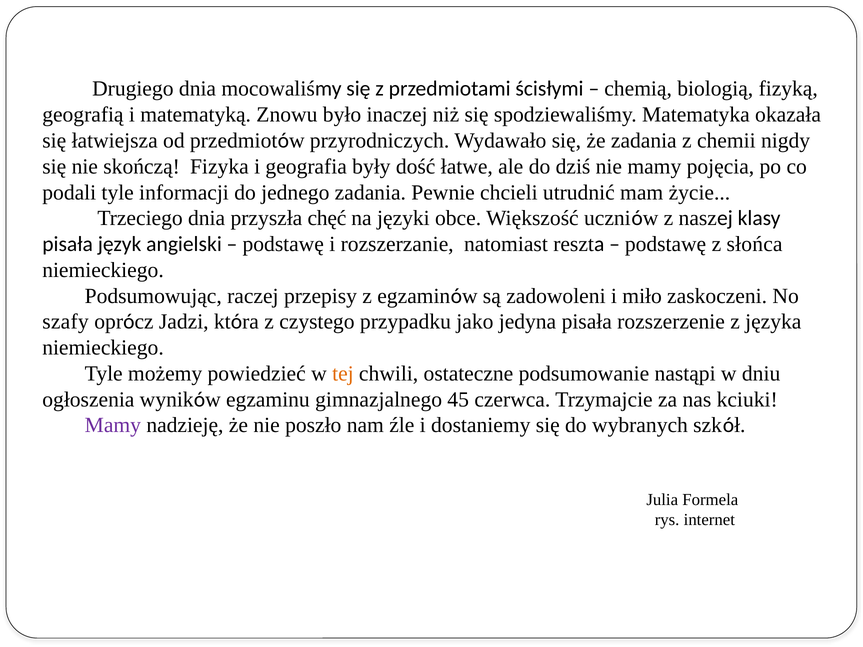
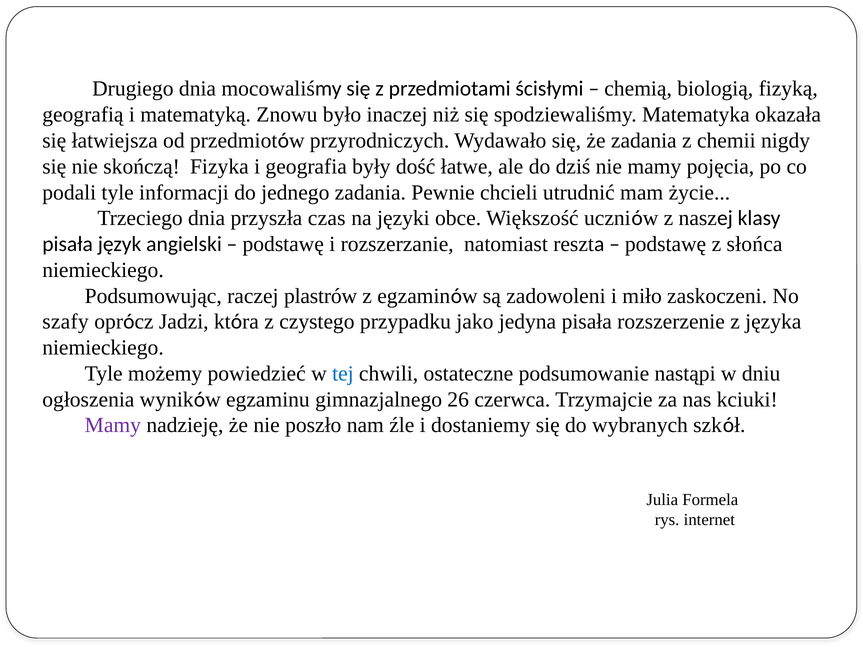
chęć: chęć -> czas
przepisy: przepisy -> plastrów
tej colour: orange -> blue
45: 45 -> 26
